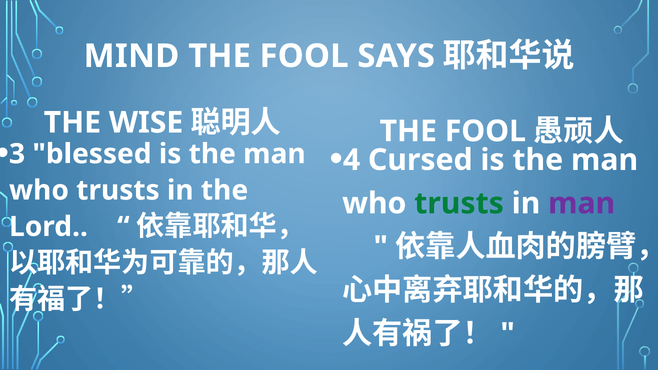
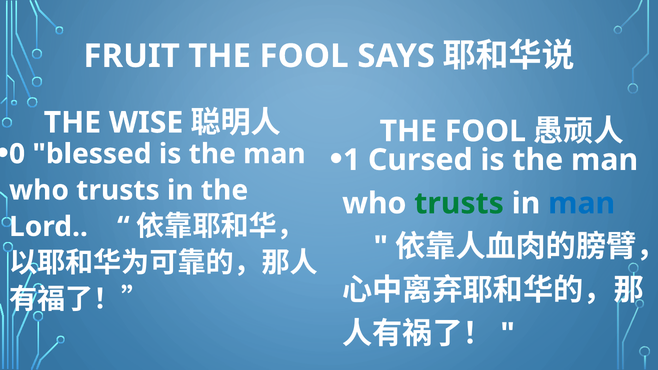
MIND: MIND -> FRUIT
3: 3 -> 0
4: 4 -> 1
man at (582, 203) colour: purple -> blue
